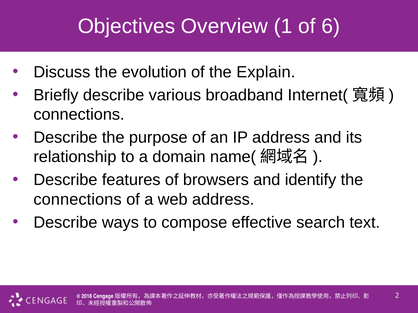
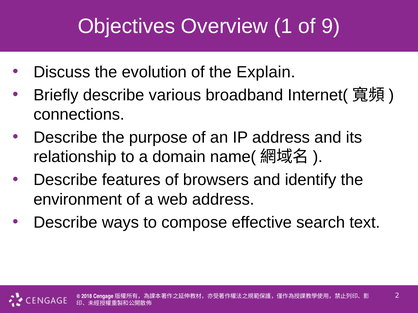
6: 6 -> 9
connections at (78, 200): connections -> environment
